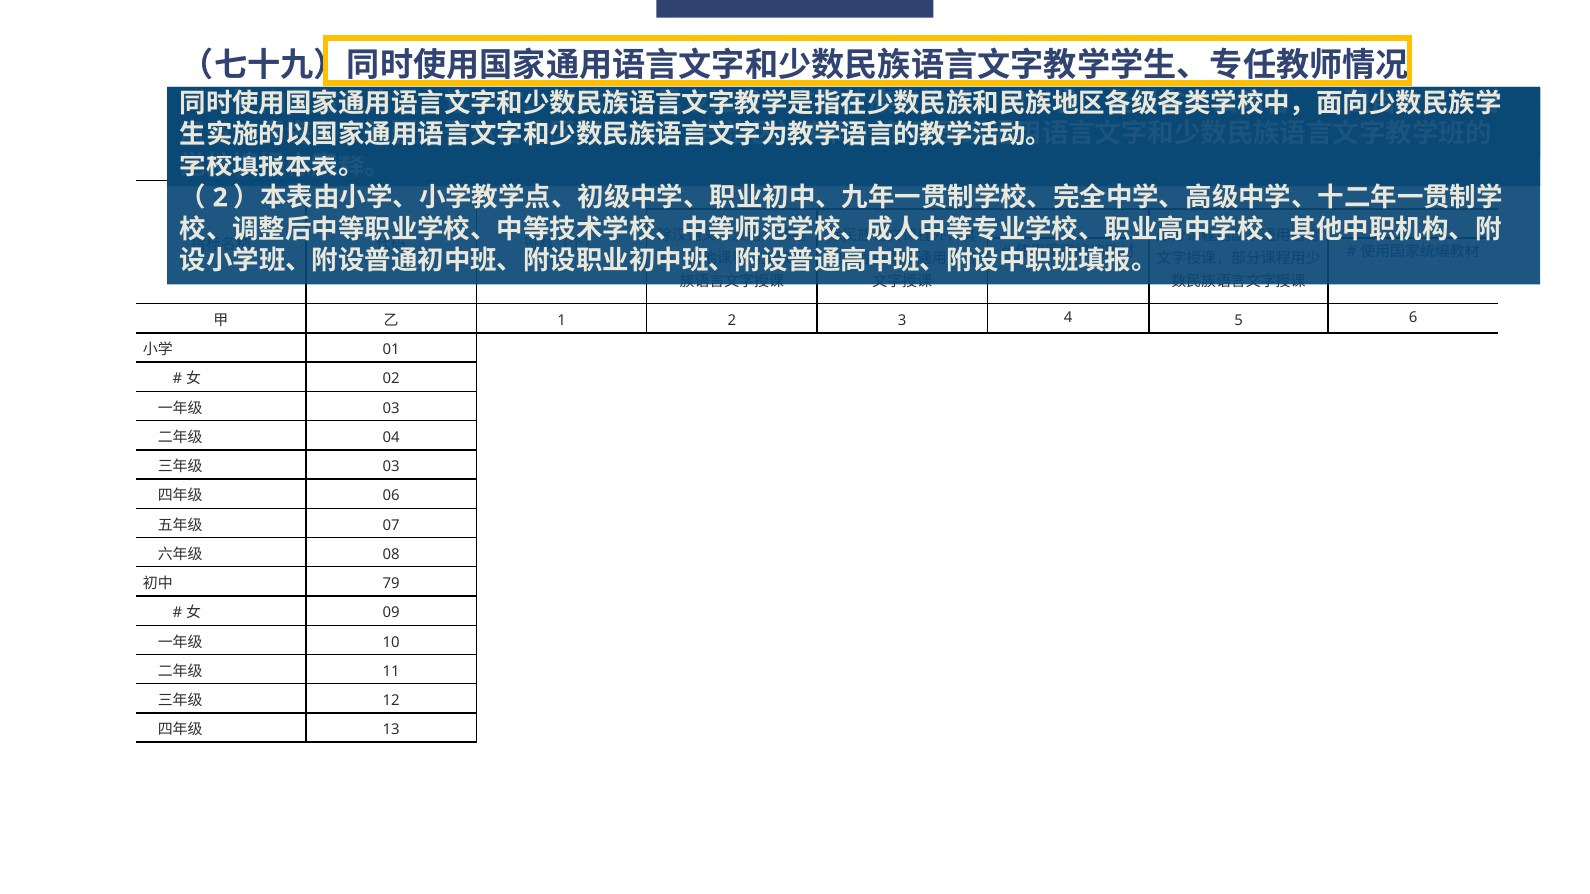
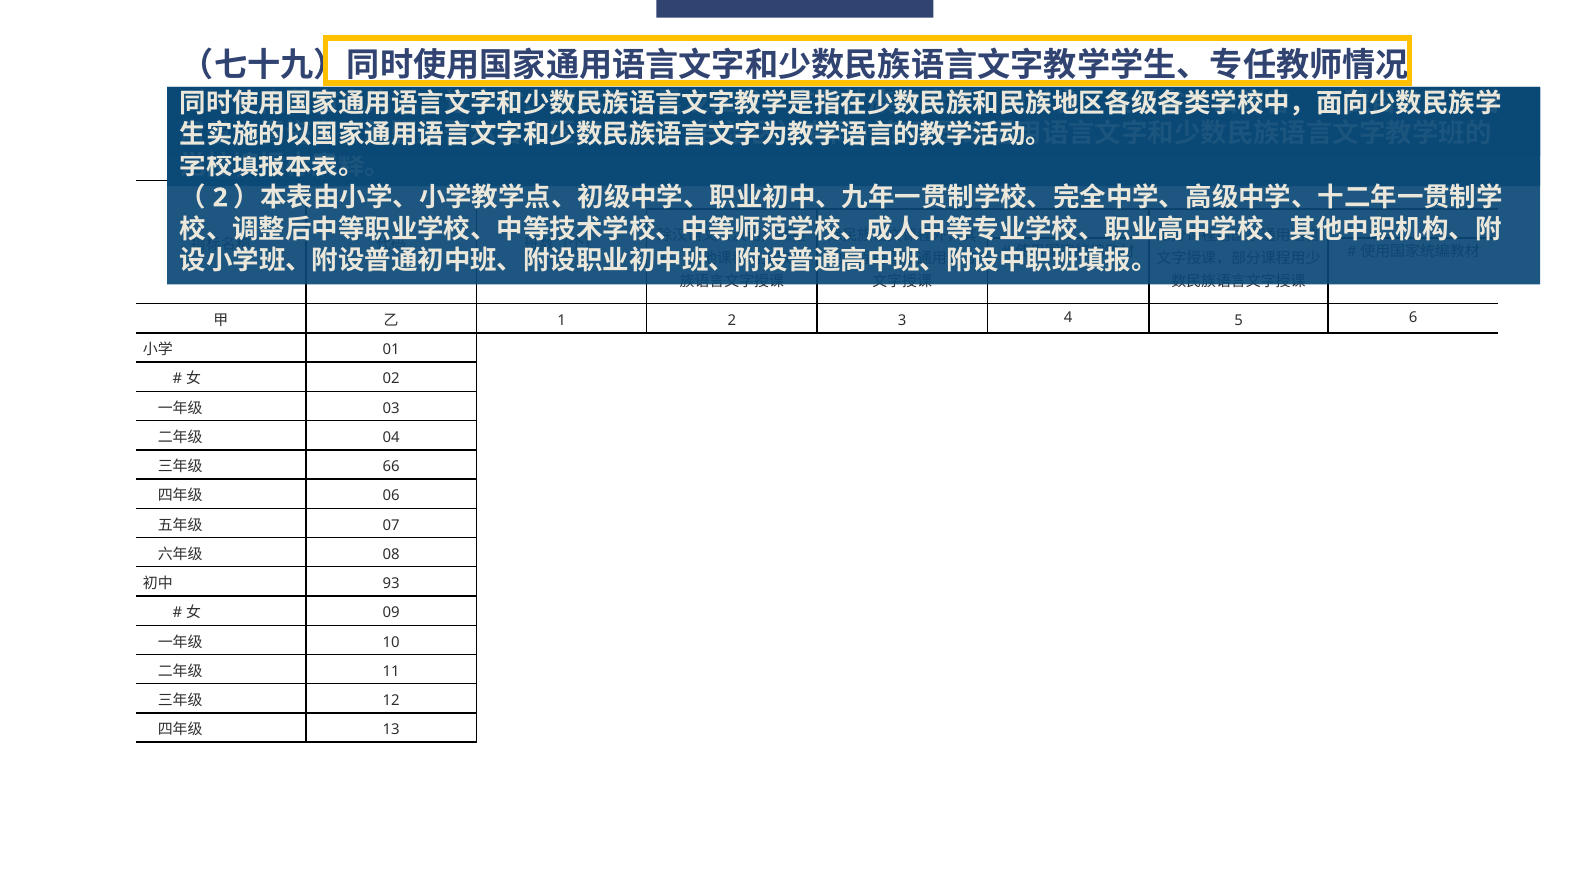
03 at (391, 467): 03 -> 66
79: 79 -> 93
